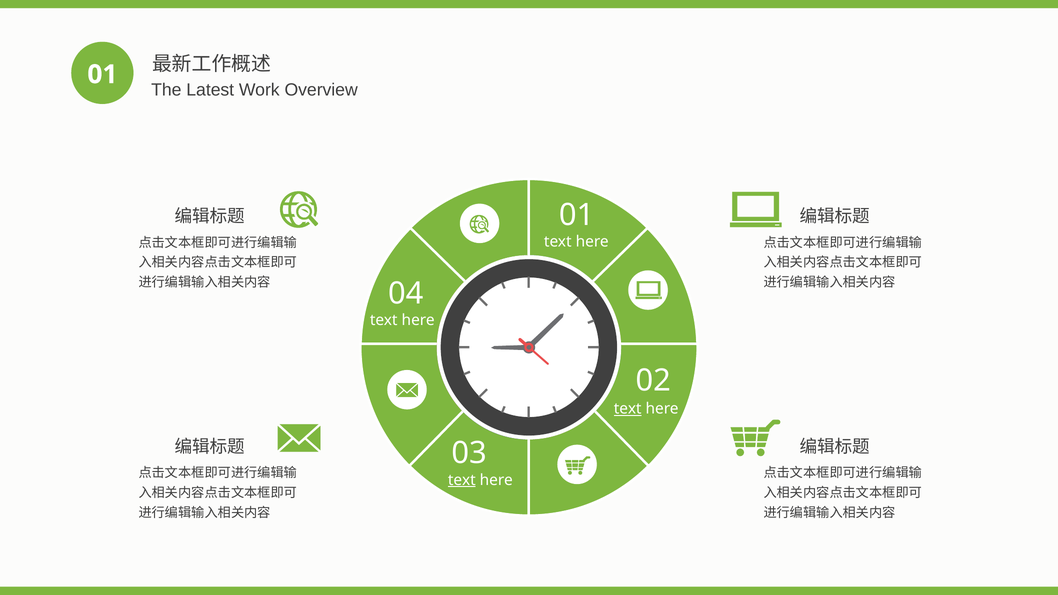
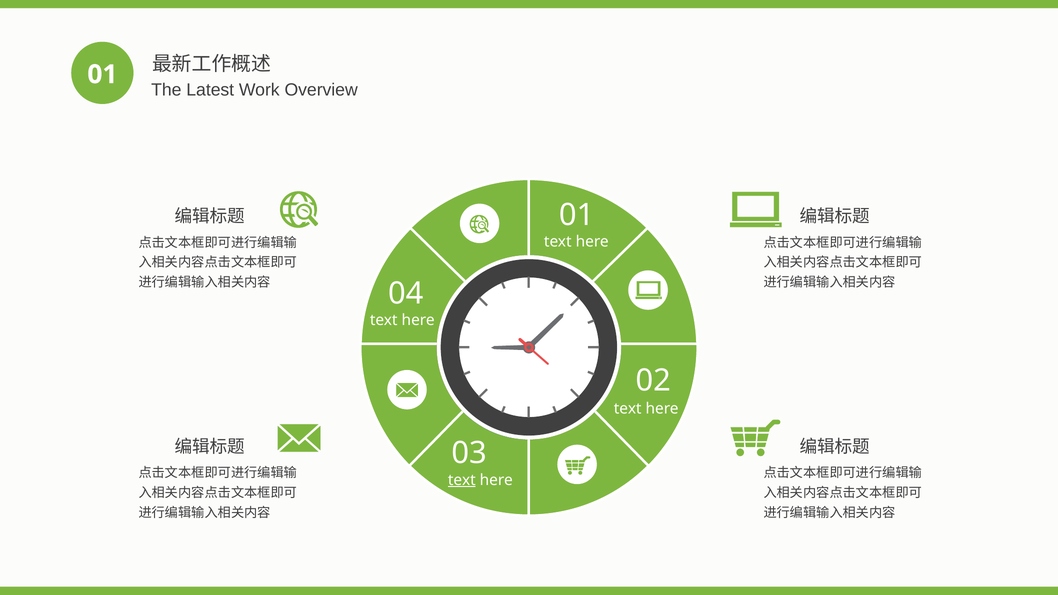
text at (628, 409) underline: present -> none
